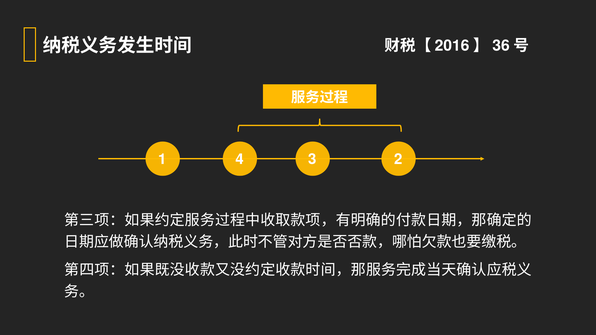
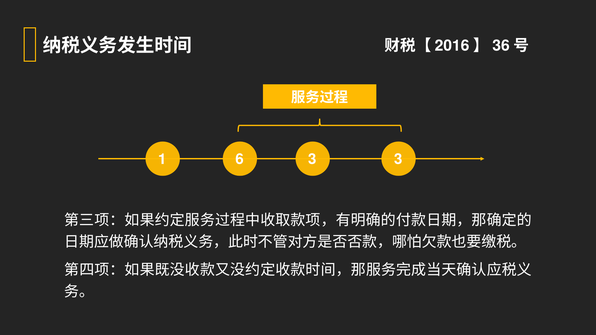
4: 4 -> 6
3 2: 2 -> 3
